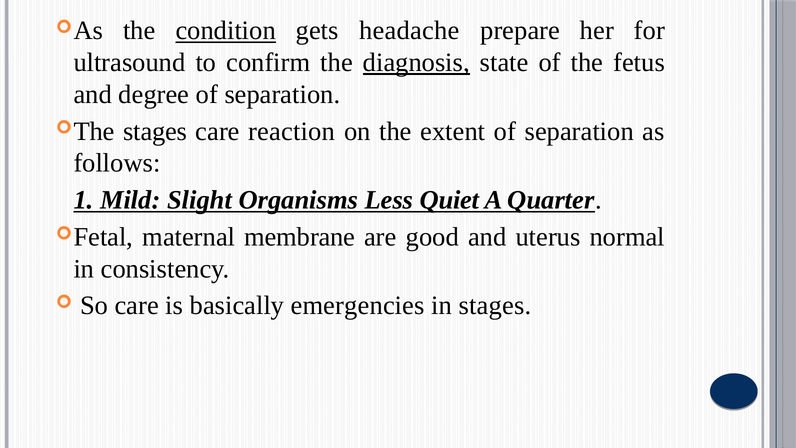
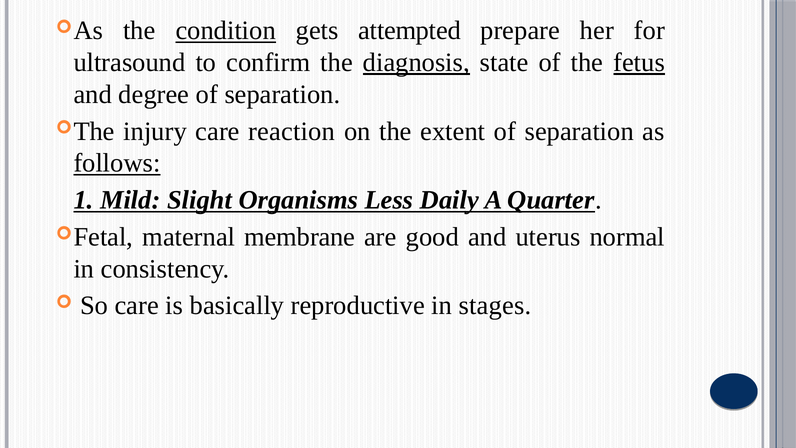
headache: headache -> attempted
fetus underline: none -> present
The stages: stages -> injury
follows underline: none -> present
Quiet: Quiet -> Daily
emergencies: emergencies -> reproductive
